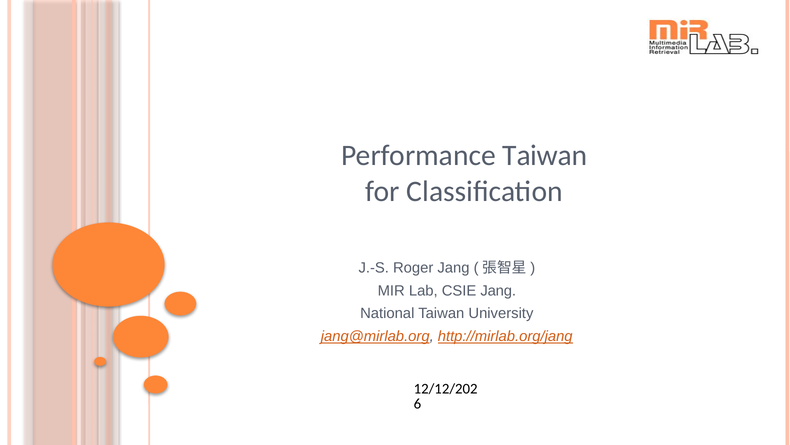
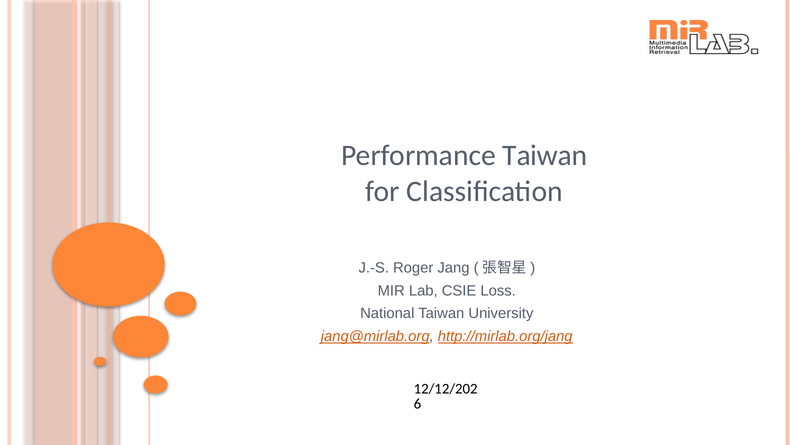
CSIE Jang: Jang -> Loss
